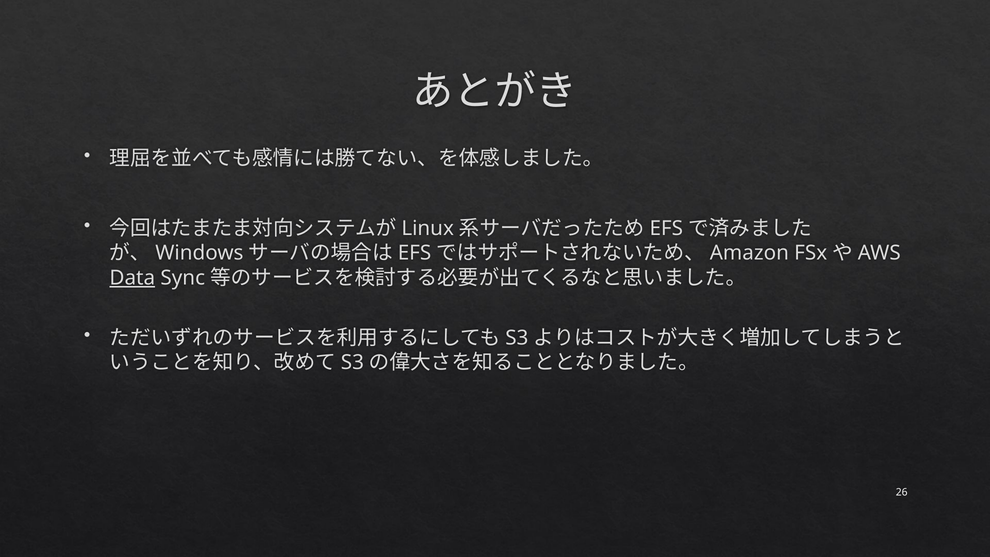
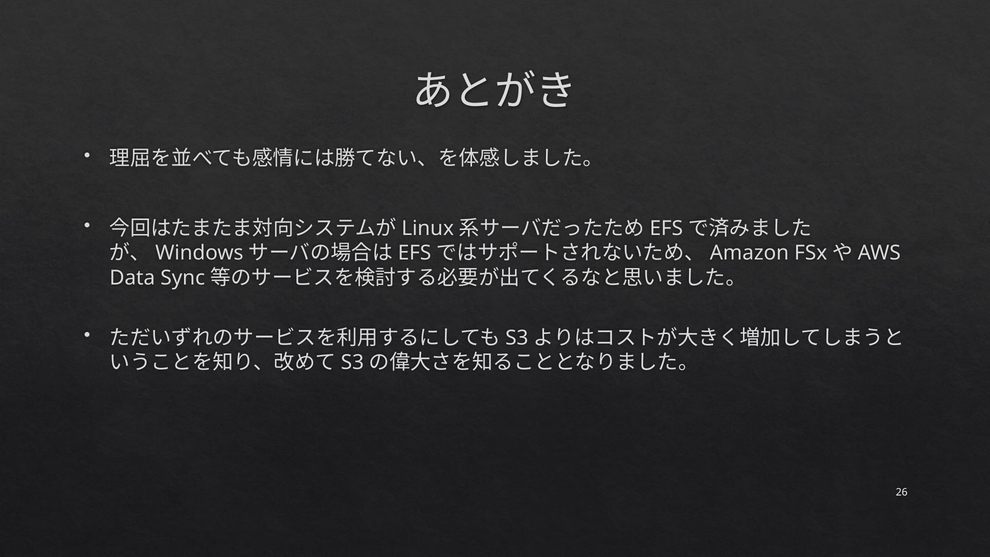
Data underline: present -> none
